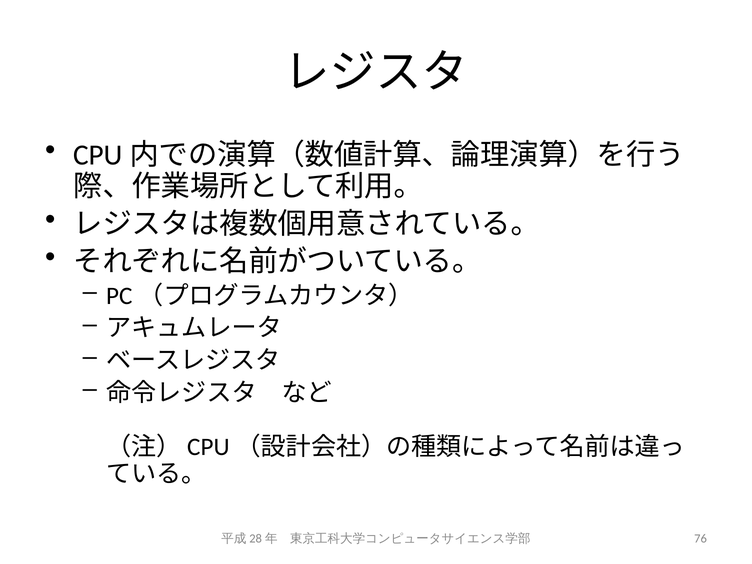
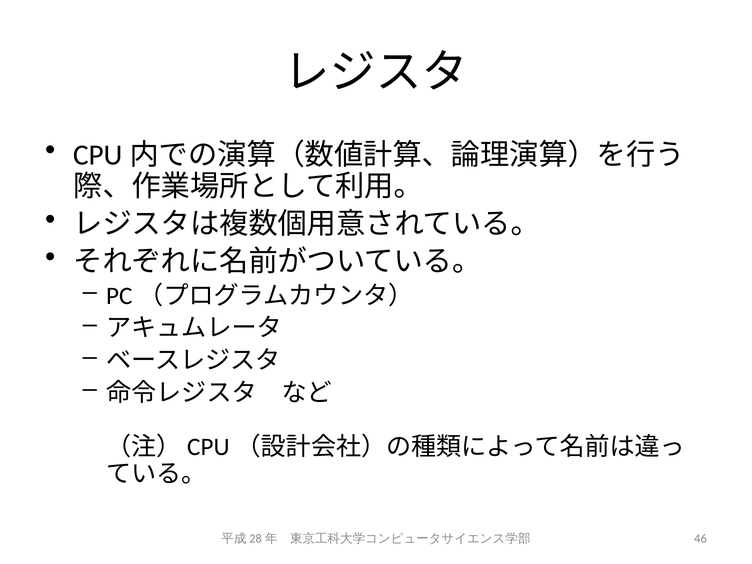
76: 76 -> 46
